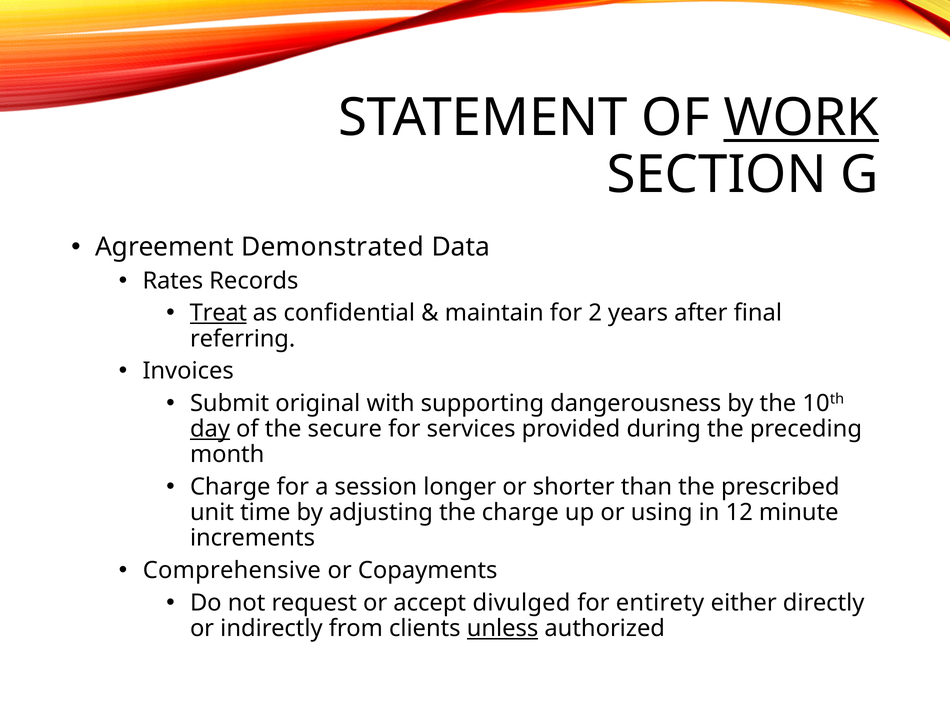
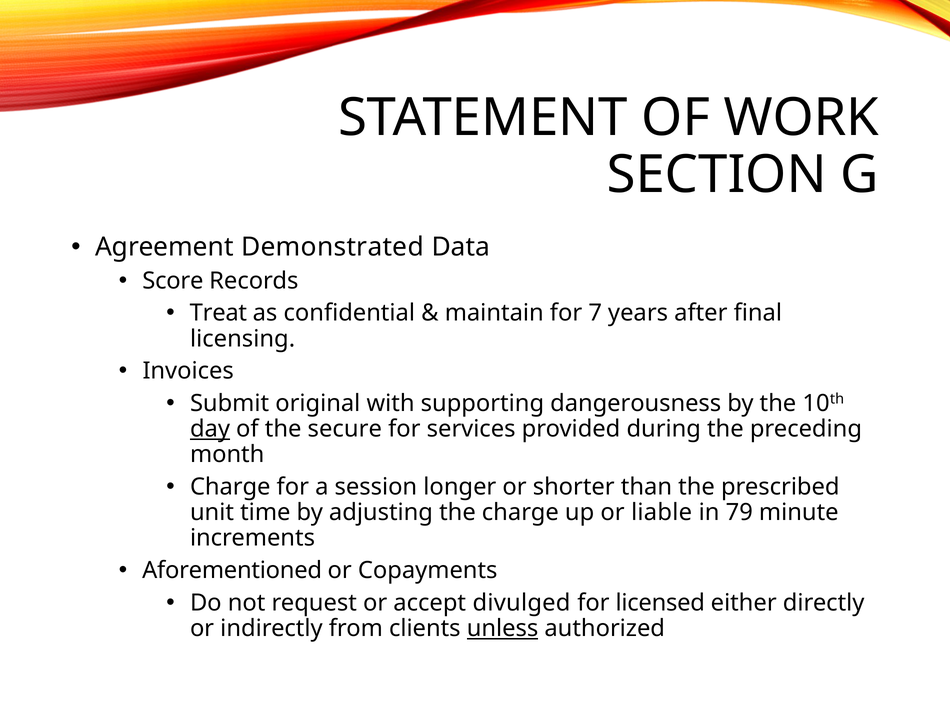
WORK underline: present -> none
Rates: Rates -> Score
Treat underline: present -> none
2: 2 -> 7
referring: referring -> licensing
using: using -> liable
12: 12 -> 79
Comprehensive: Comprehensive -> Aforementioned
entirety: entirety -> licensed
